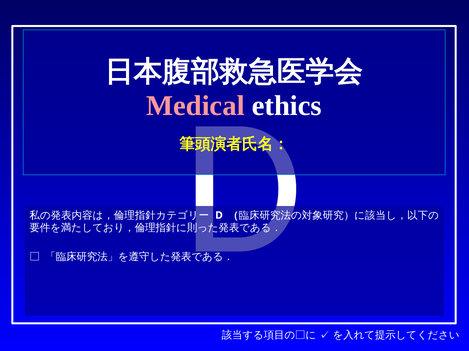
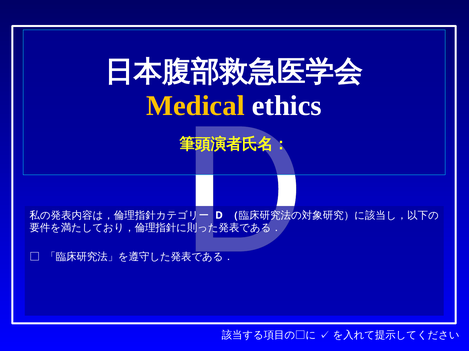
Medical colour: pink -> yellow
